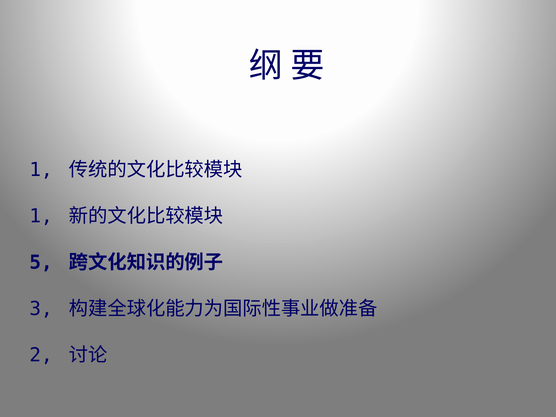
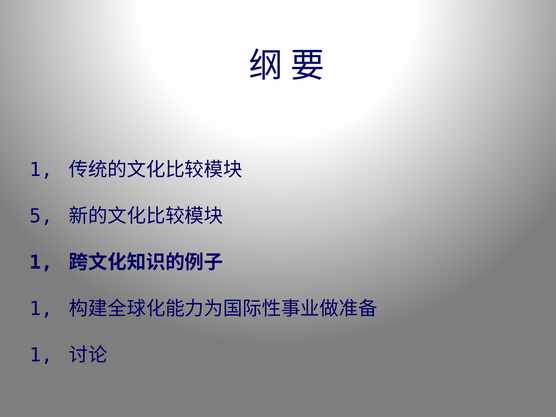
1 at (41, 216): 1 -> 5
5 at (41, 262): 5 -> 1
3 at (41, 309): 3 -> 1
2 at (41, 355): 2 -> 1
